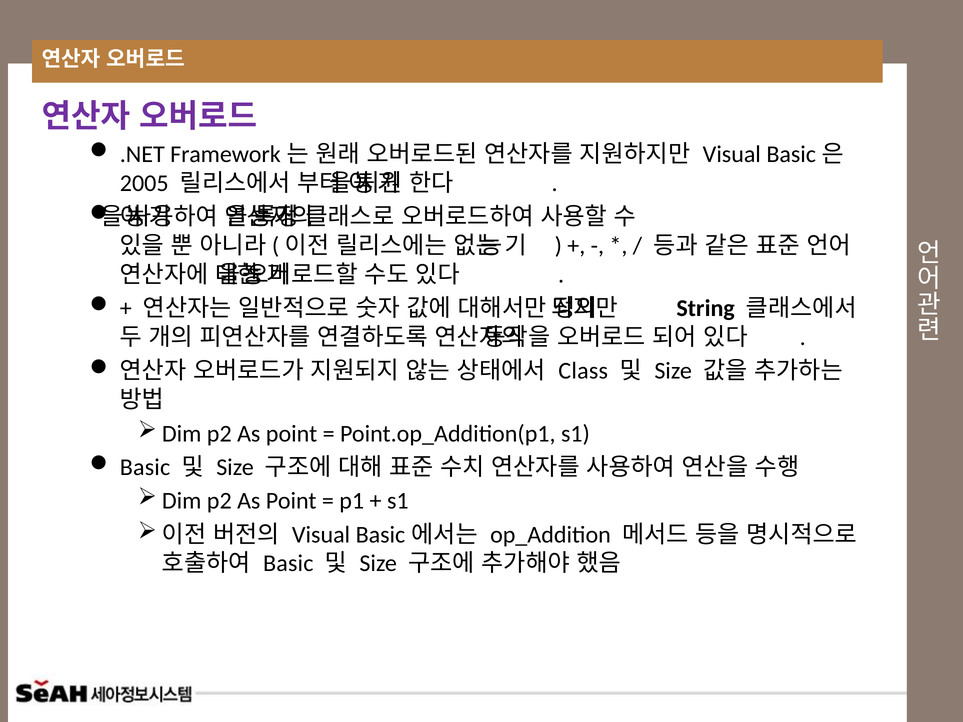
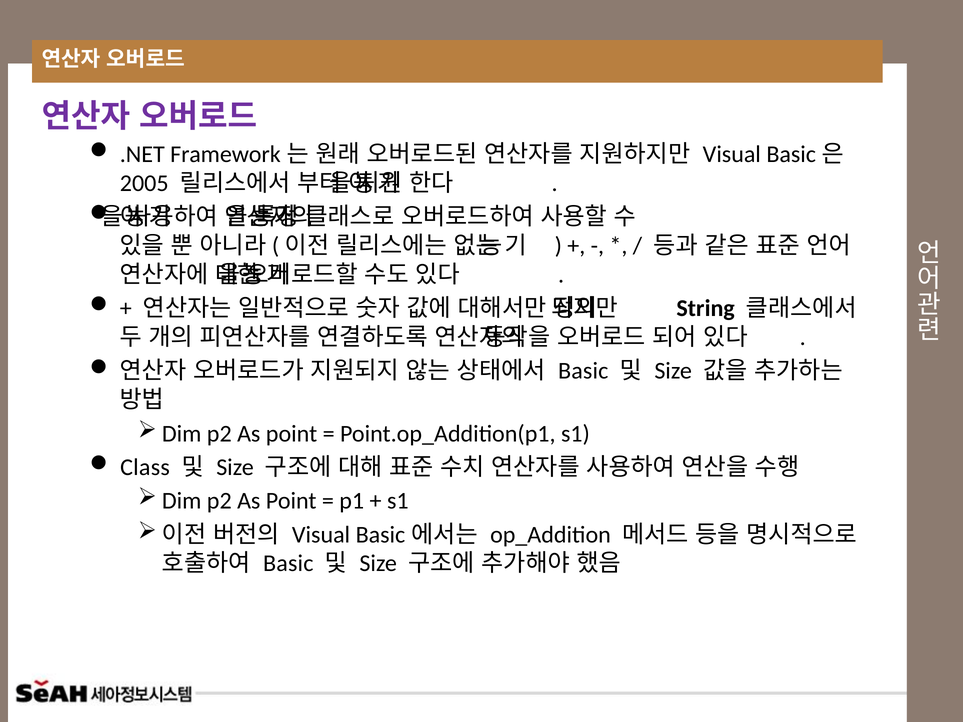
Class at (583, 371): Class -> Basic
Basic at (145, 467): Basic -> Class
